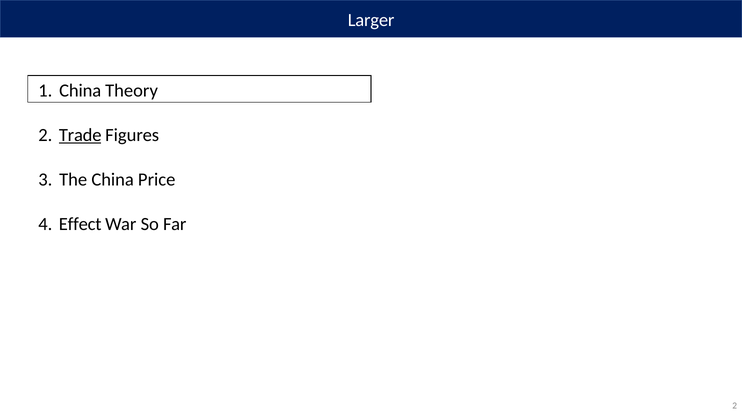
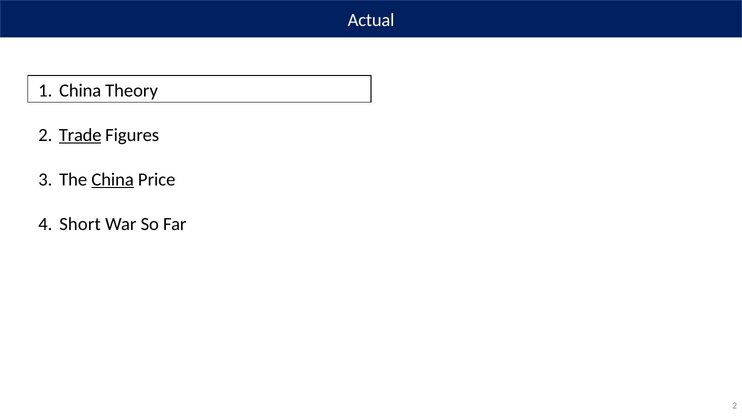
Larger: Larger -> Actual
China at (113, 180) underline: none -> present
Effect: Effect -> Short
